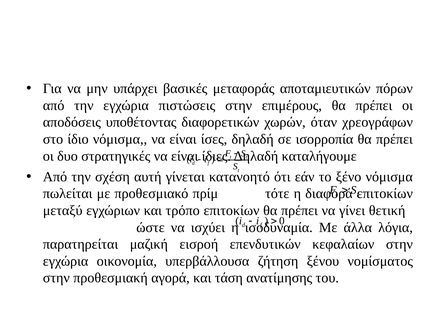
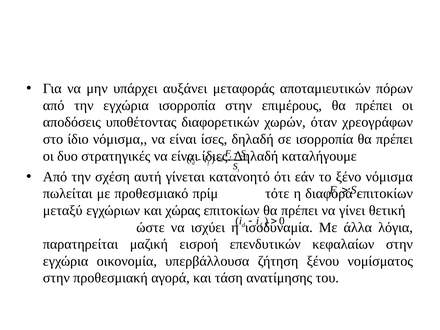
βασικές: βασικές -> αυξάνει
εγχώρια πιστώσεις: πιστώσεις -> ισορροπία
τρόπο: τρόπο -> χώρας
